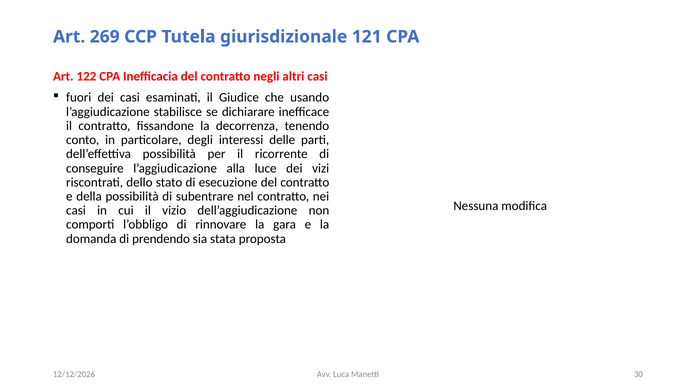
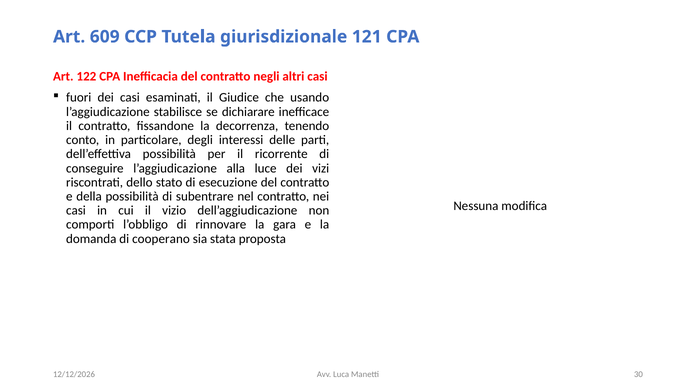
269: 269 -> 609
prendendo: prendendo -> cooperano
